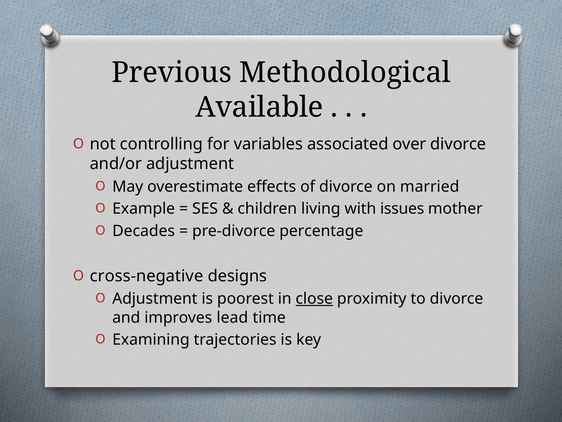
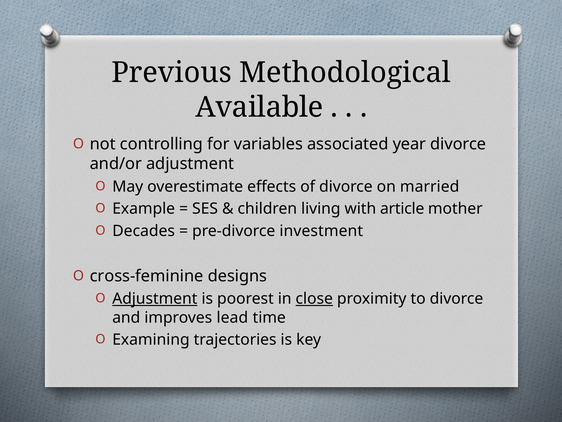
over: over -> year
issues: issues -> article
percentage: percentage -> investment
cross-negative: cross-negative -> cross-feminine
Adjustment at (155, 298) underline: none -> present
